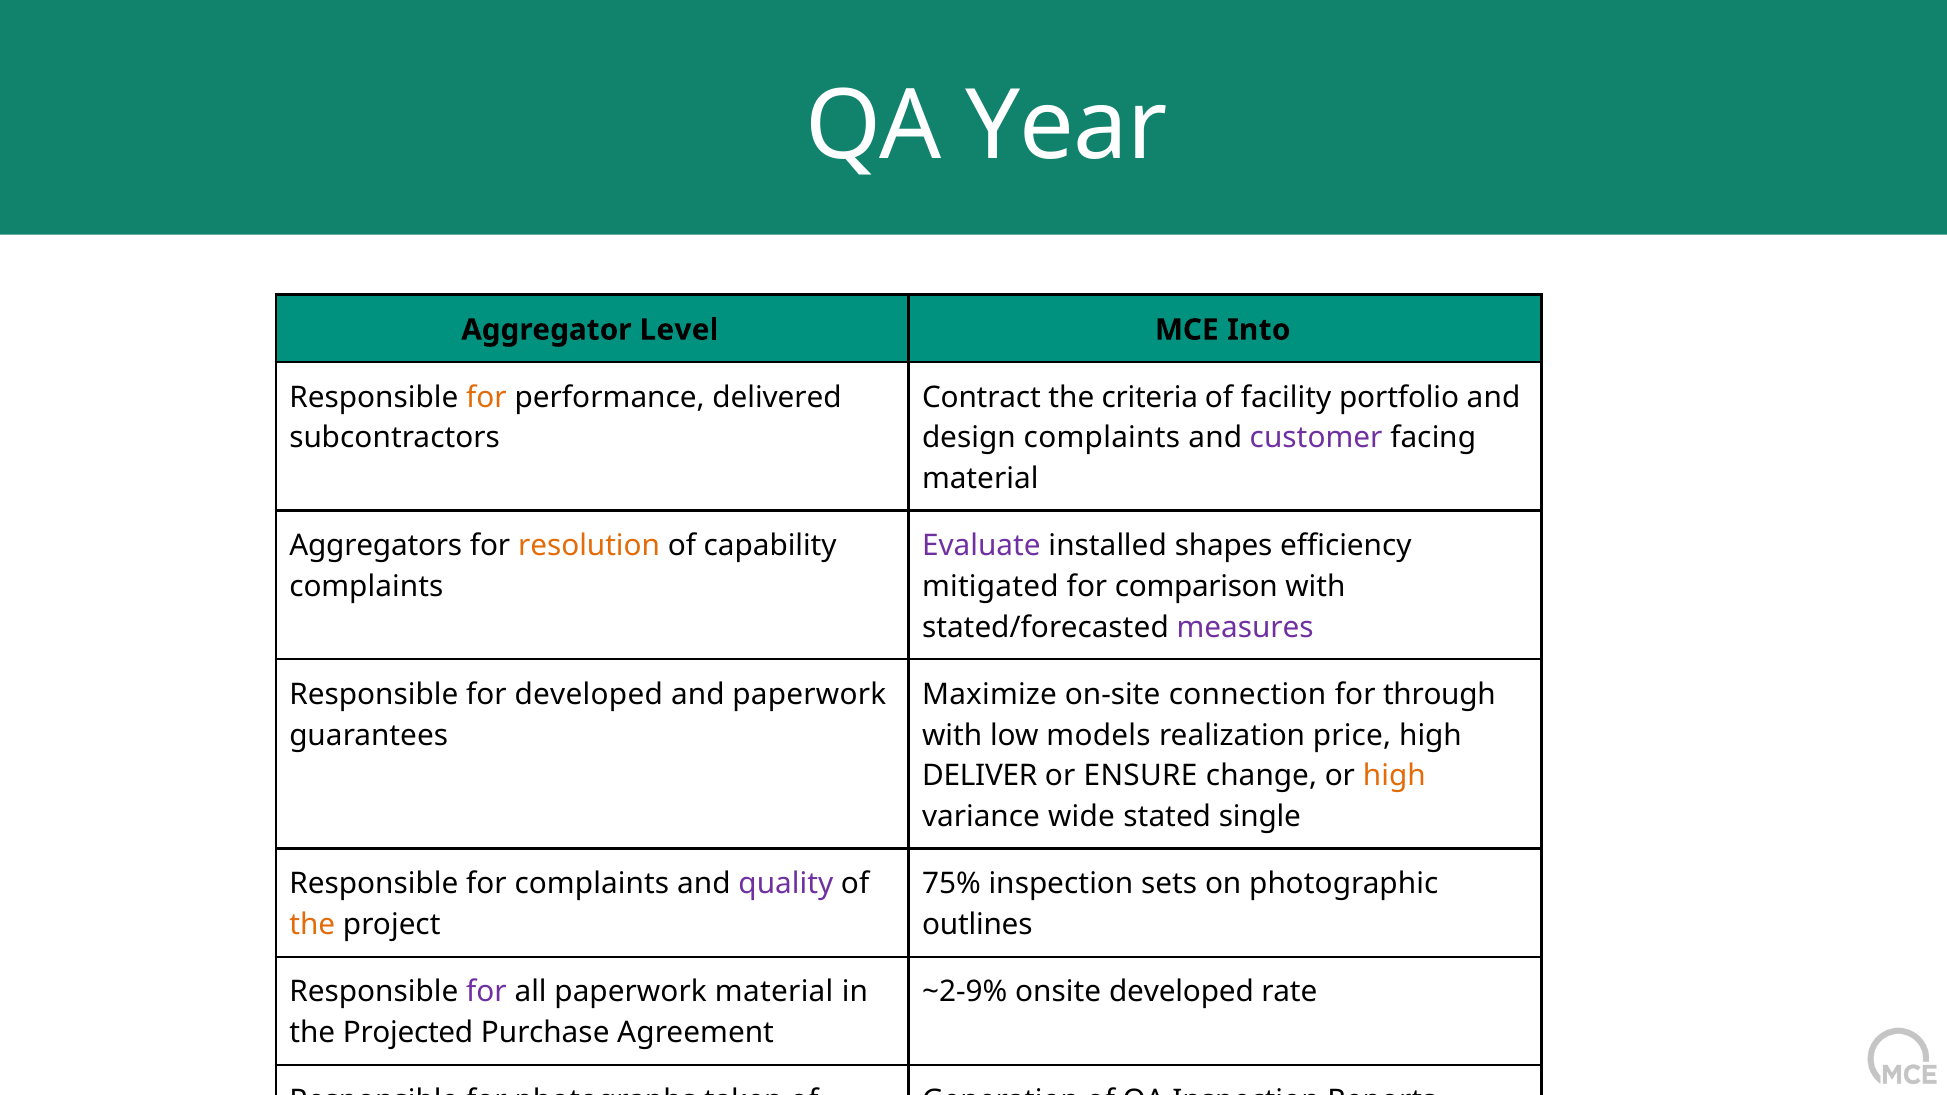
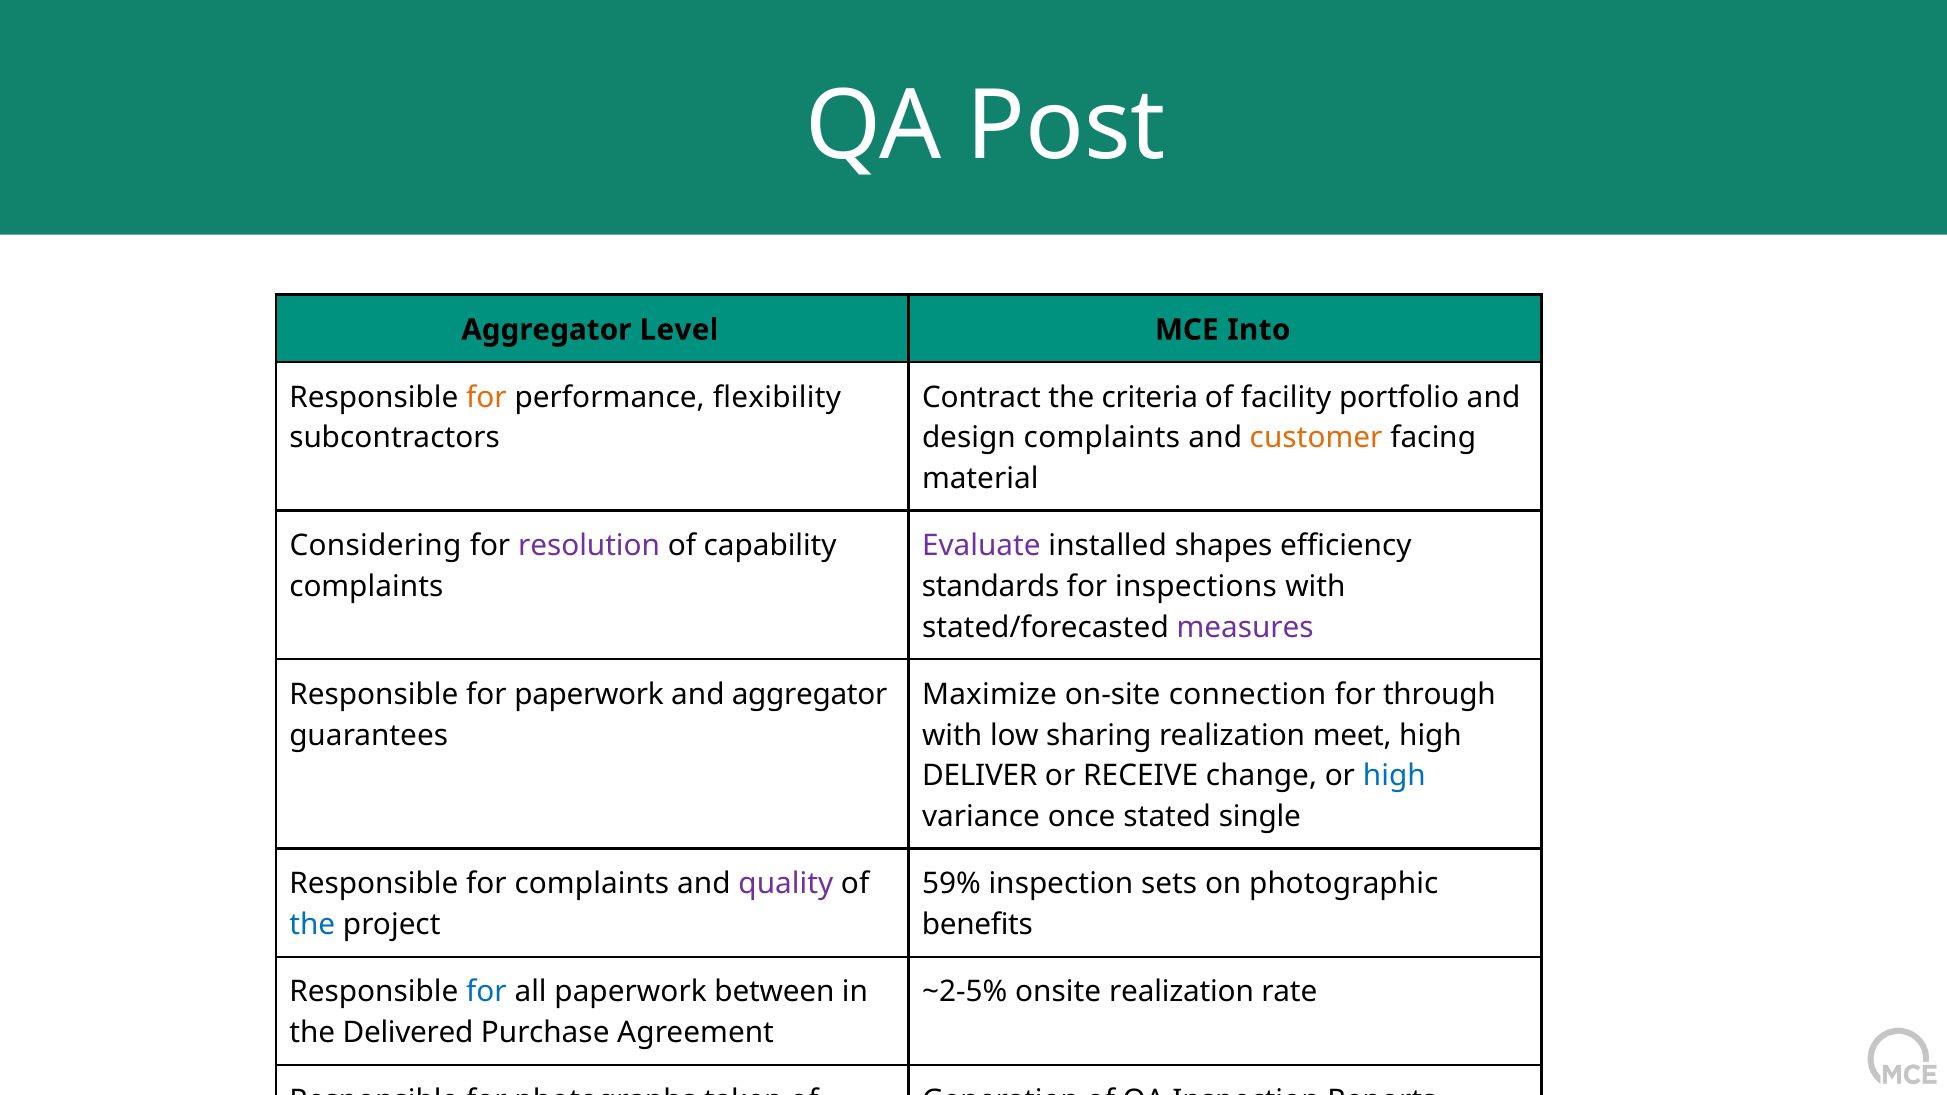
QA Year: Year -> Post
delivered: delivered -> flexibility
customer colour: purple -> orange
Aggregators: Aggregators -> Considering
resolution colour: orange -> purple
mitigated: mitigated -> standards
comparison: comparison -> inspections
for developed: developed -> paperwork
and paperwork: paperwork -> aggregator
models: models -> sharing
price: price -> meet
ENSURE: ENSURE -> RECEIVE
high at (1394, 776) colour: orange -> blue
wide: wide -> once
75%: 75% -> 59%
the at (312, 925) colour: orange -> blue
outlines: outlines -> benefits
for at (486, 992) colour: purple -> blue
paperwork material: material -> between
~2-9%: ~2-9% -> ~2-5%
onsite developed: developed -> realization
Projected: Projected -> Delivered
